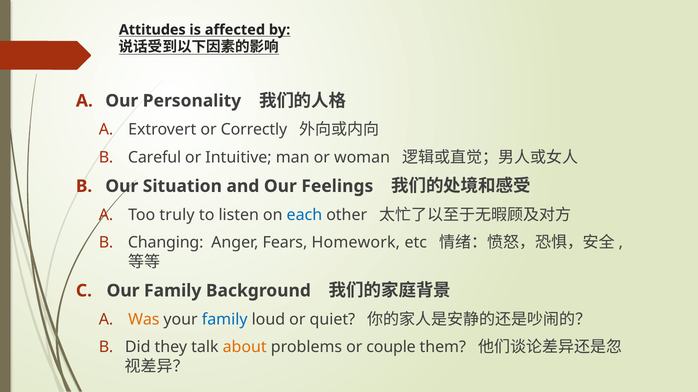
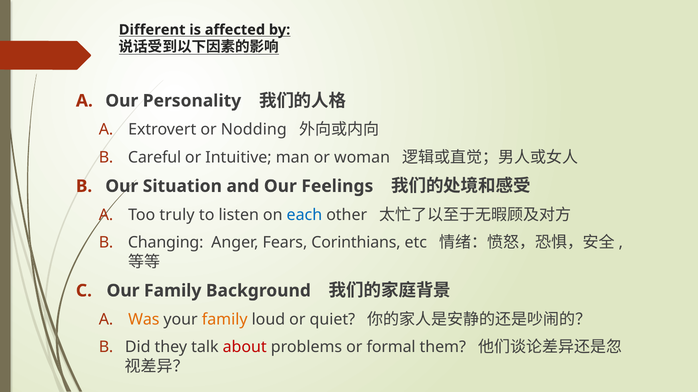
Attitudes: Attitudes -> Different
Correctly: Correctly -> Nodding
Homework: Homework -> Corinthians
family at (225, 320) colour: blue -> orange
about colour: orange -> red
couple: couple -> formal
